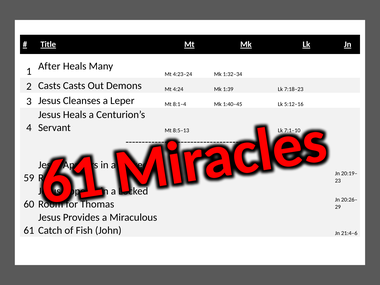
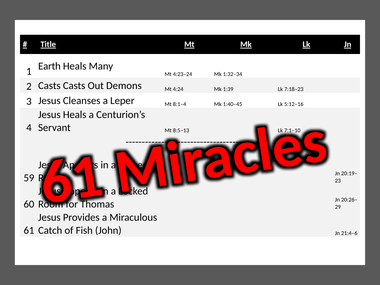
After: After -> Earth
